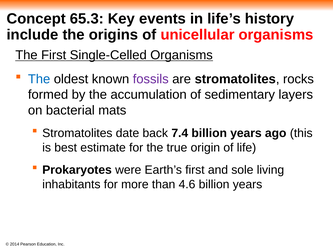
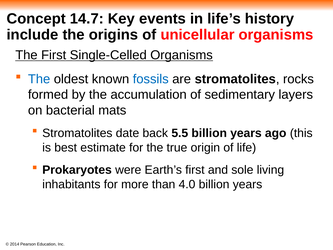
65.3: 65.3 -> 14.7
fossils colour: purple -> blue
7.4: 7.4 -> 5.5
4.6: 4.6 -> 4.0
